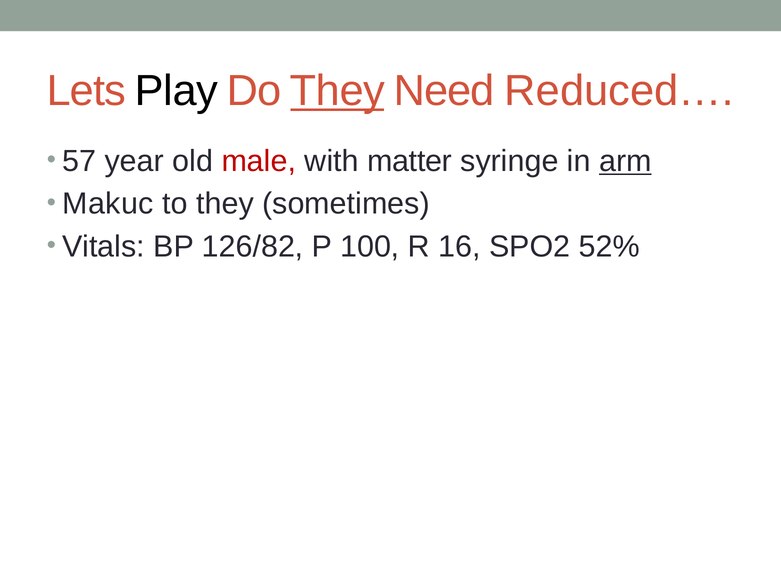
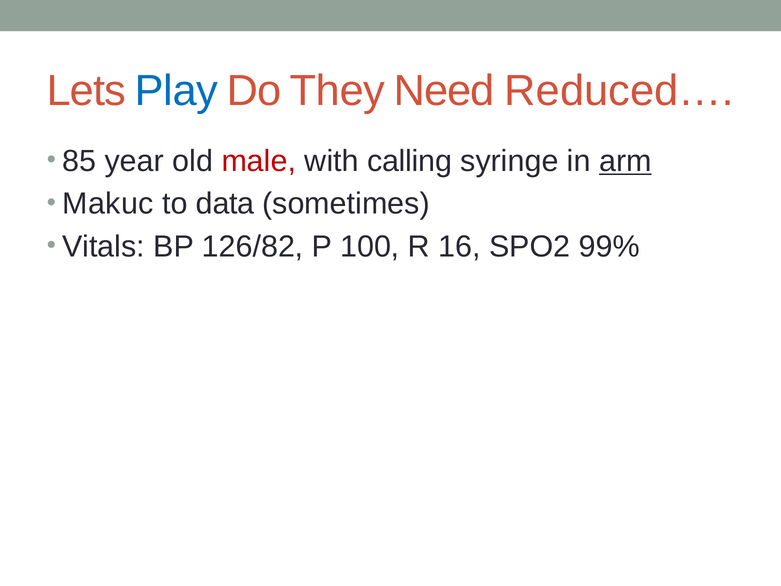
Play colour: black -> blue
They at (337, 91) underline: present -> none
57: 57 -> 85
matter: matter -> calling
to they: they -> data
52%: 52% -> 99%
